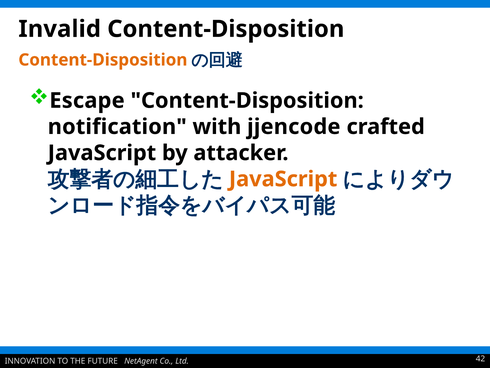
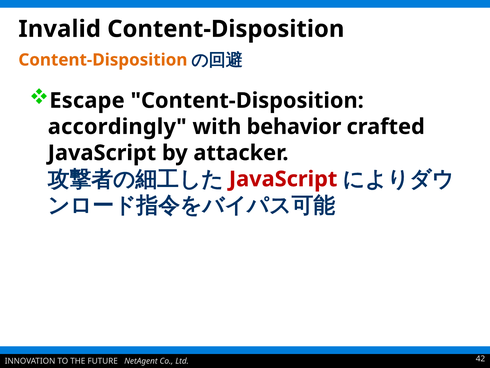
notification: notification -> accordingly
jjencode: jjencode -> behavior
JavaScript at (283, 179) colour: orange -> red
